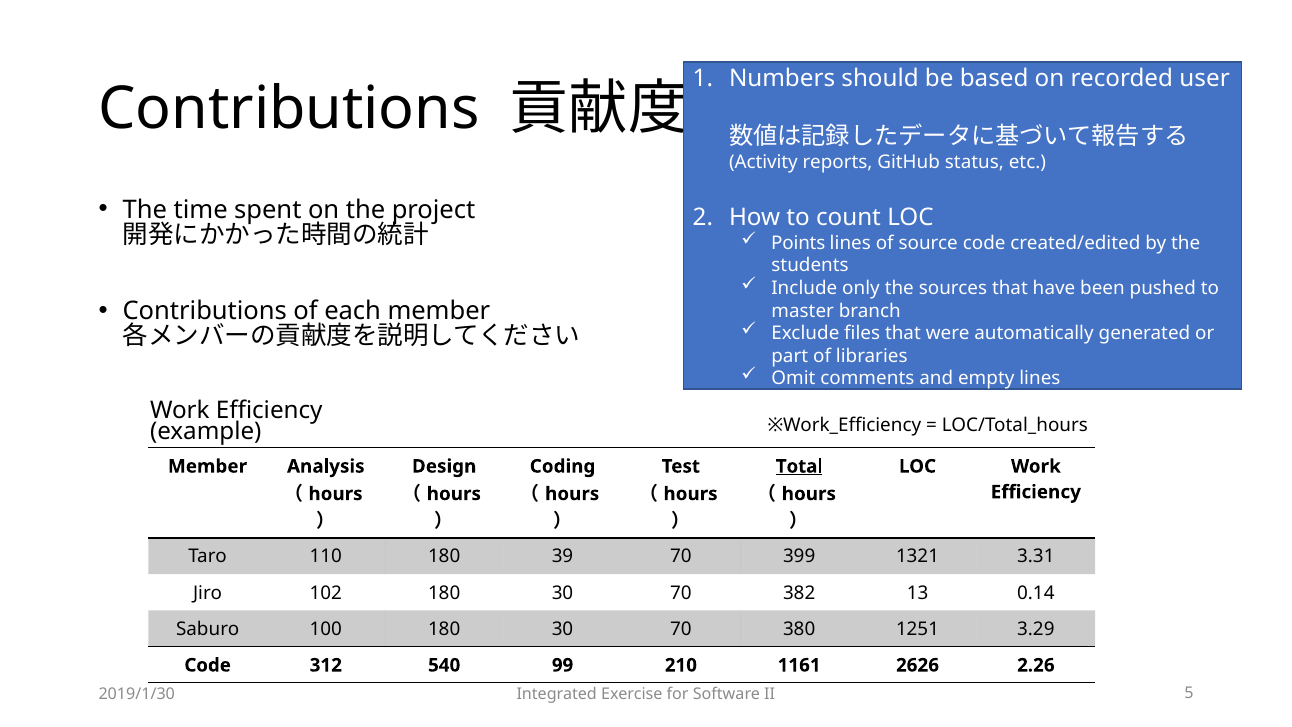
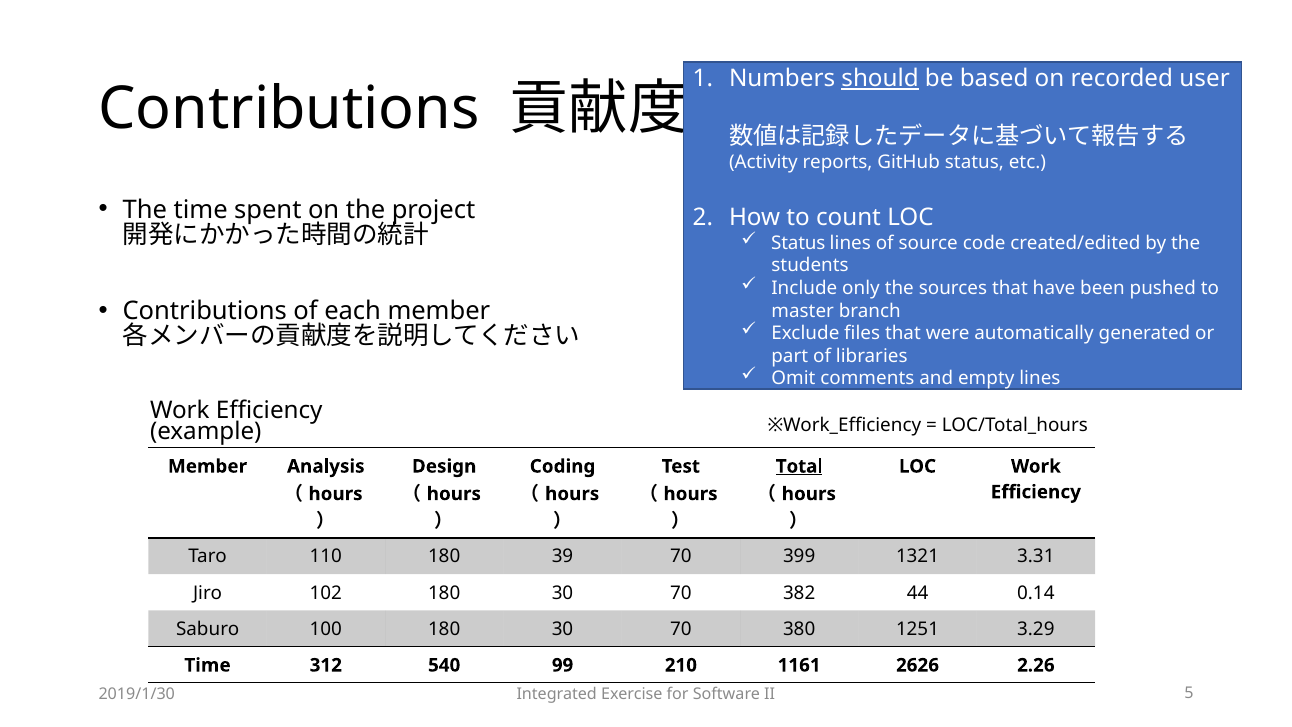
should underline: none -> present
Points at (798, 243): Points -> Status
13: 13 -> 44
Code at (208, 665): Code -> Time
